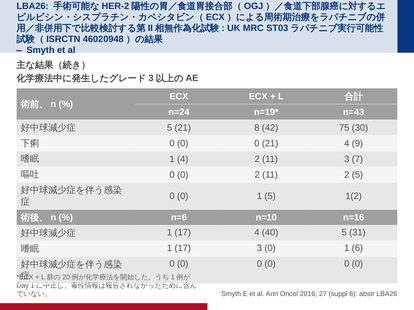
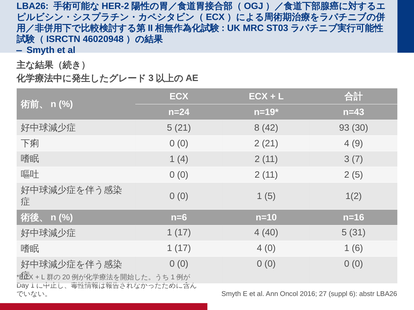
75: 75 -> 93
0 at (257, 144): 0 -> 2
3 at (259, 249): 3 -> 4
